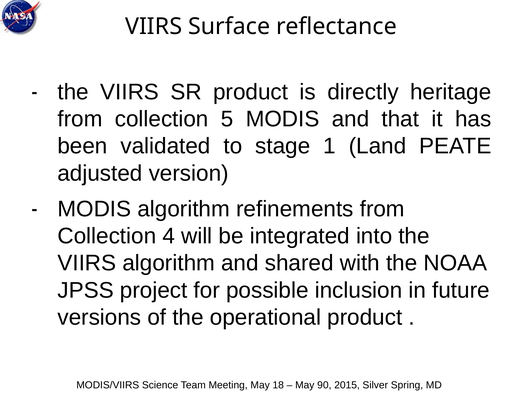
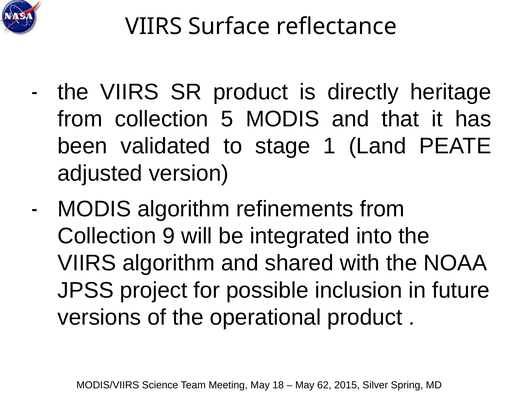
4: 4 -> 9
90: 90 -> 62
